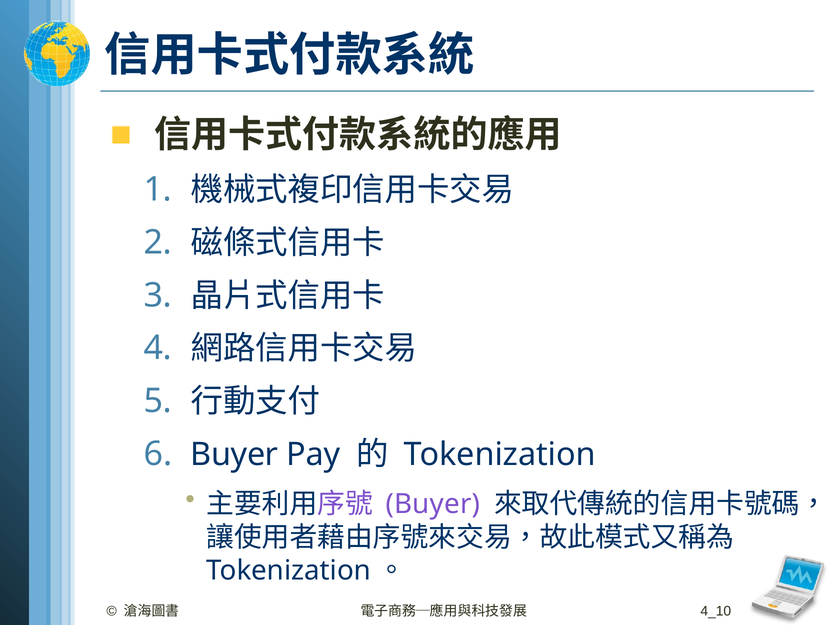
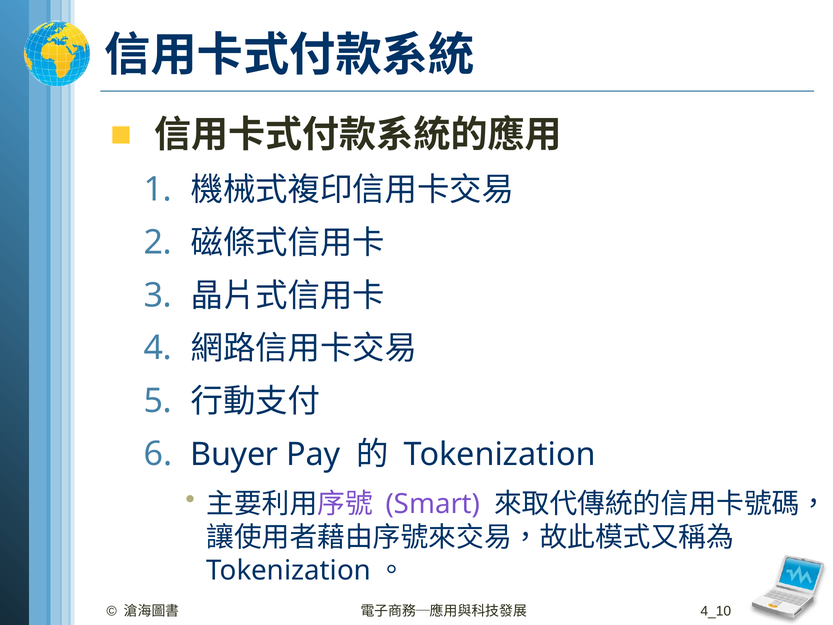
Buyer at (433, 504): Buyer -> Smart
